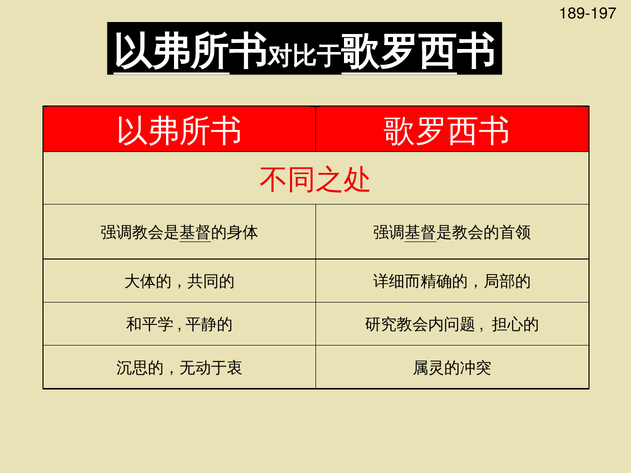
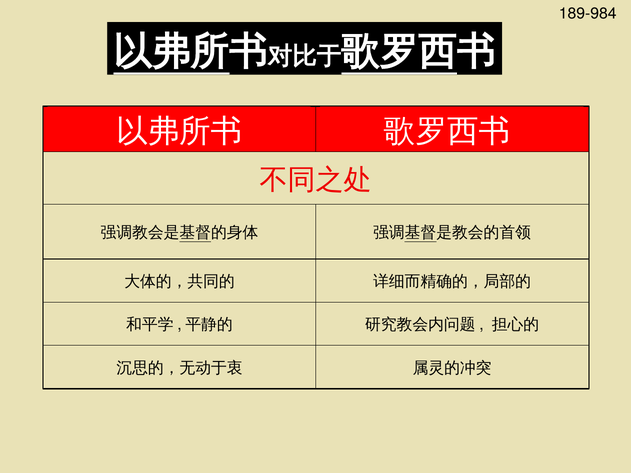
189-197: 189-197 -> 189-984
